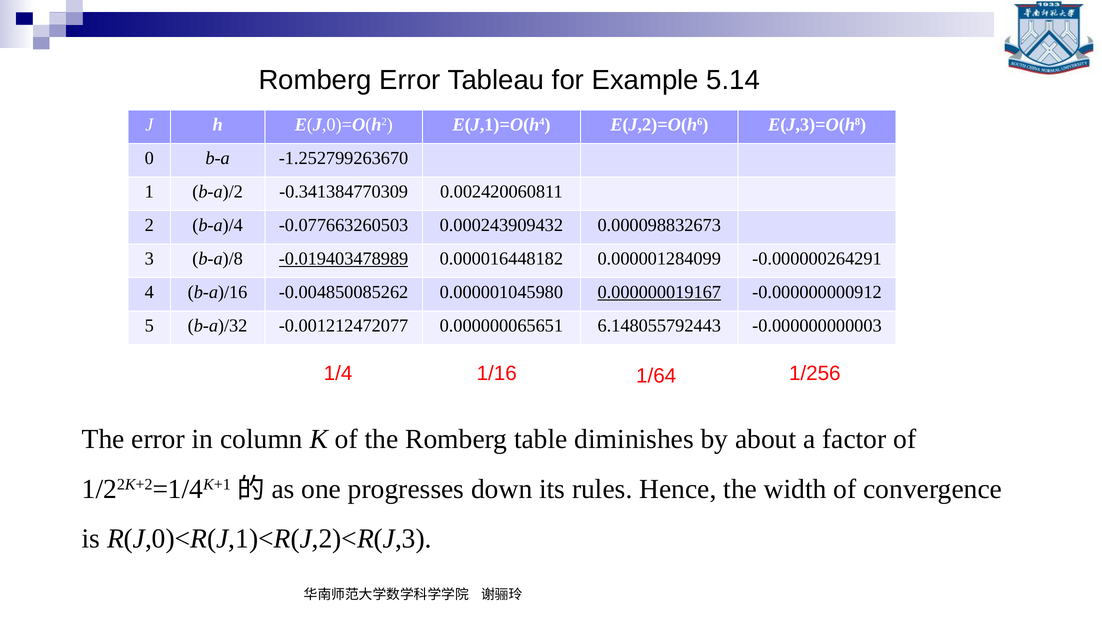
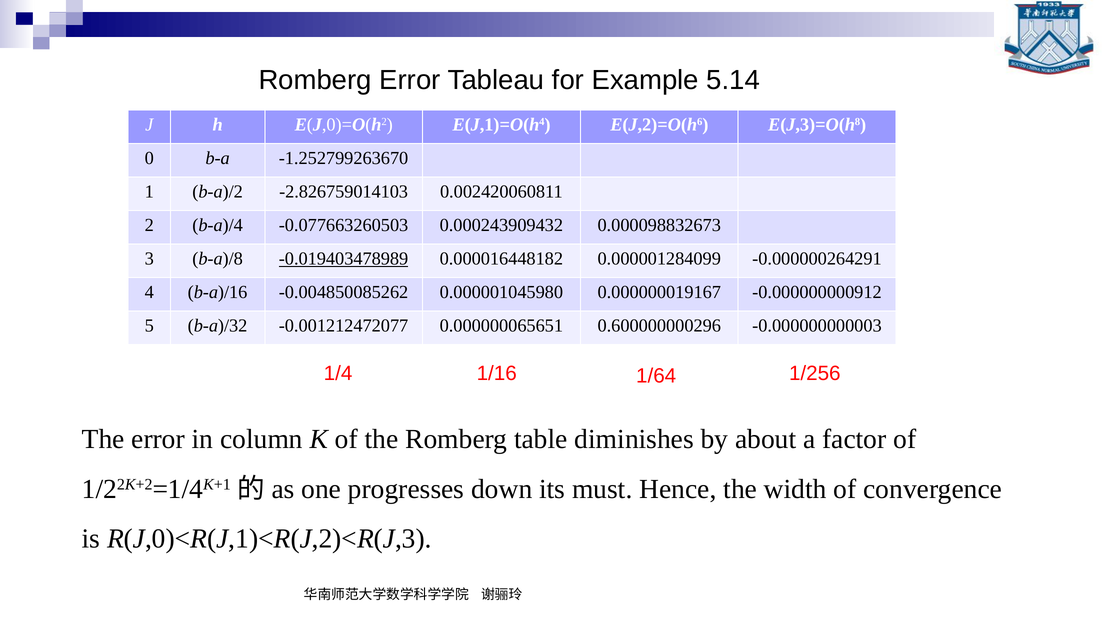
-0.341384770309: -0.341384770309 -> -2.826759014103
0.000000019167 underline: present -> none
6.148055792443: 6.148055792443 -> 0.600000000296
rules: rules -> must
